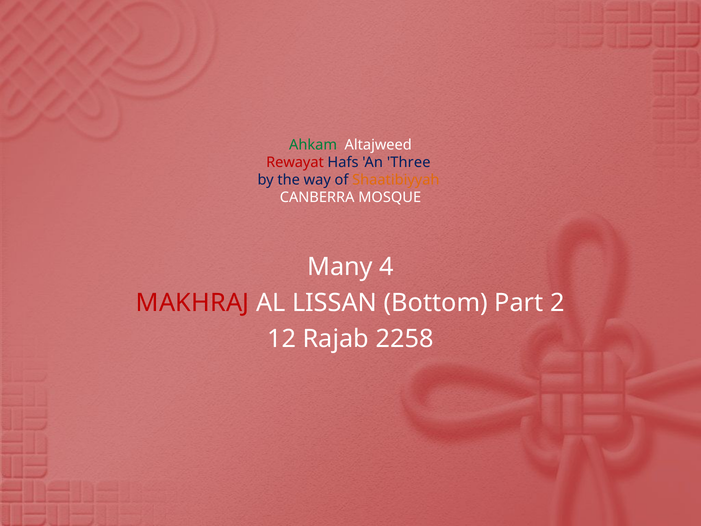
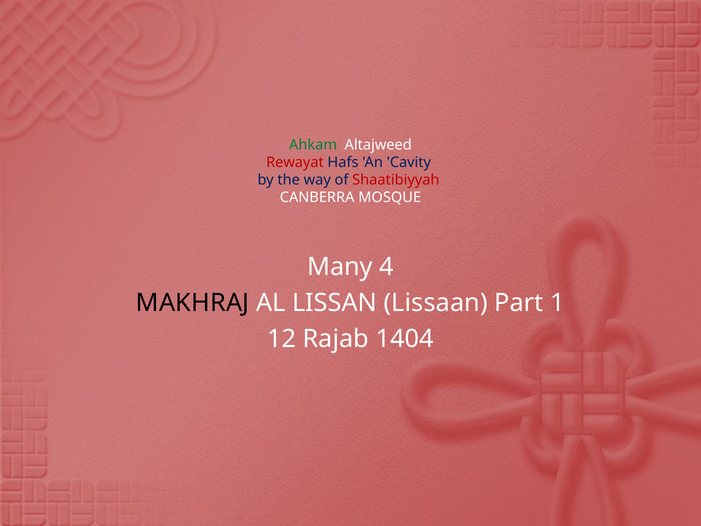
Three: Three -> Cavity
Shaatibiyyah colour: orange -> red
MAKHRAJ colour: red -> black
Bottom: Bottom -> Lissaan
2: 2 -> 1
2258: 2258 -> 1404
